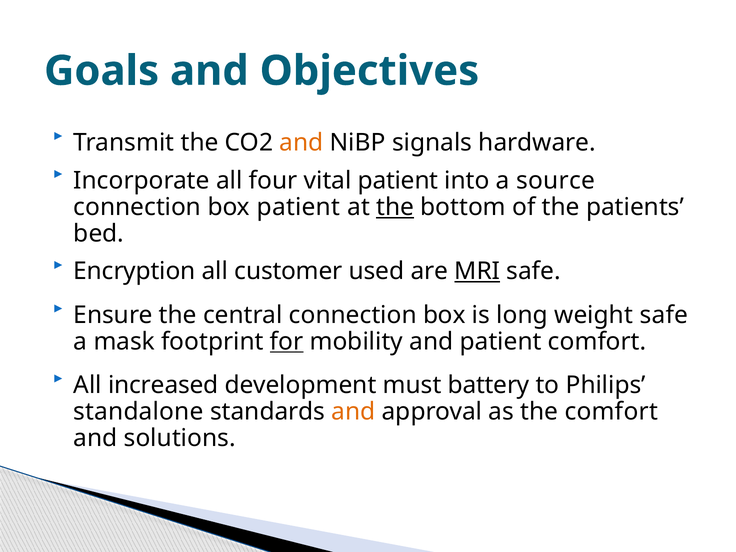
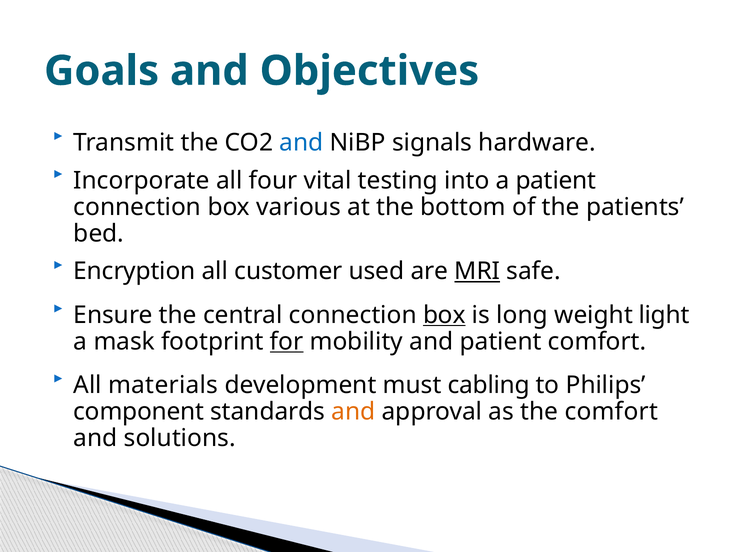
and at (301, 143) colour: orange -> blue
vital patient: patient -> testing
a source: source -> patient
box patient: patient -> various
the at (395, 207) underline: present -> none
box at (444, 315) underline: none -> present
weight safe: safe -> light
increased: increased -> materials
battery: battery -> cabling
standalone: standalone -> component
